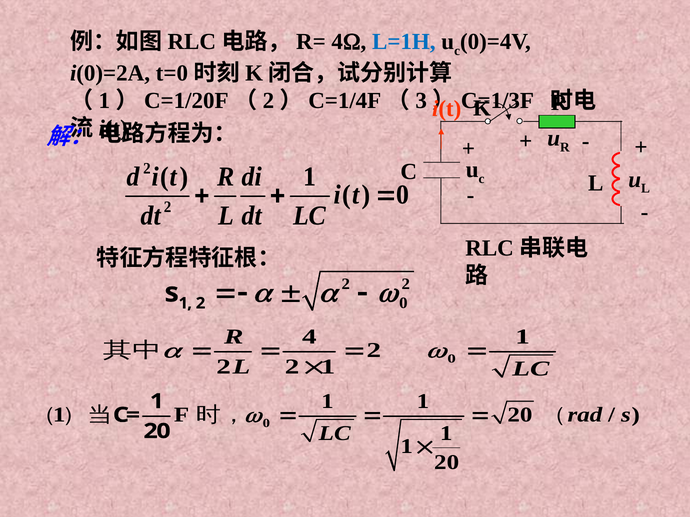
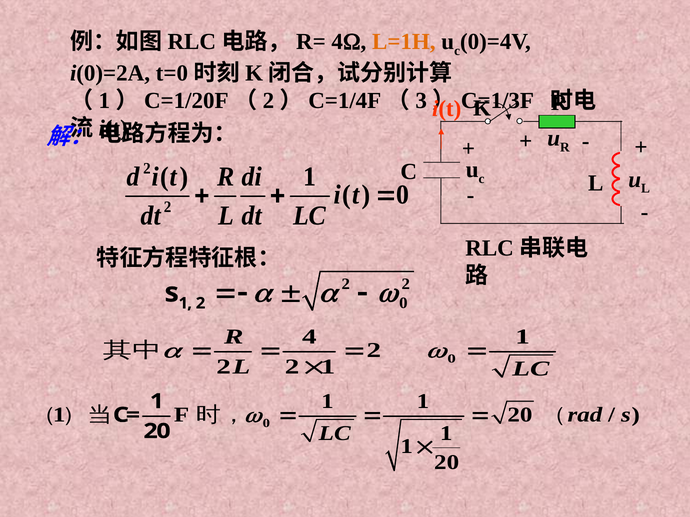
L=1H colour: blue -> orange
